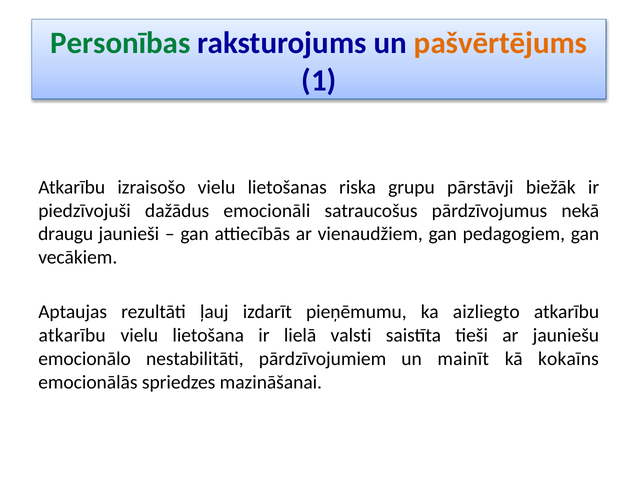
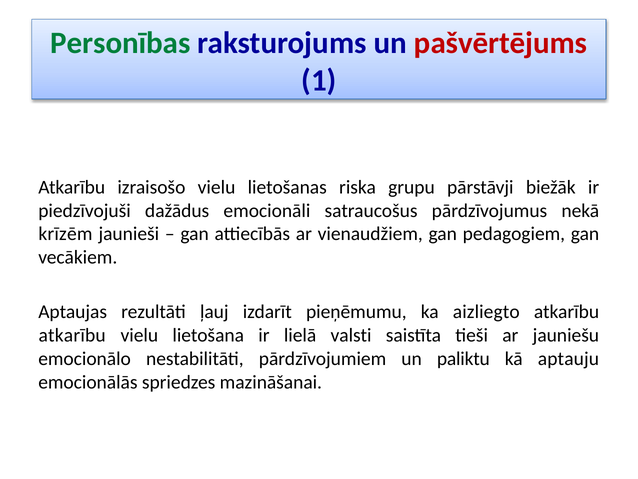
pašvērtējums colour: orange -> red
draugu: draugu -> krīzēm
mainīt: mainīt -> paliktu
kokaīns: kokaīns -> aptauju
